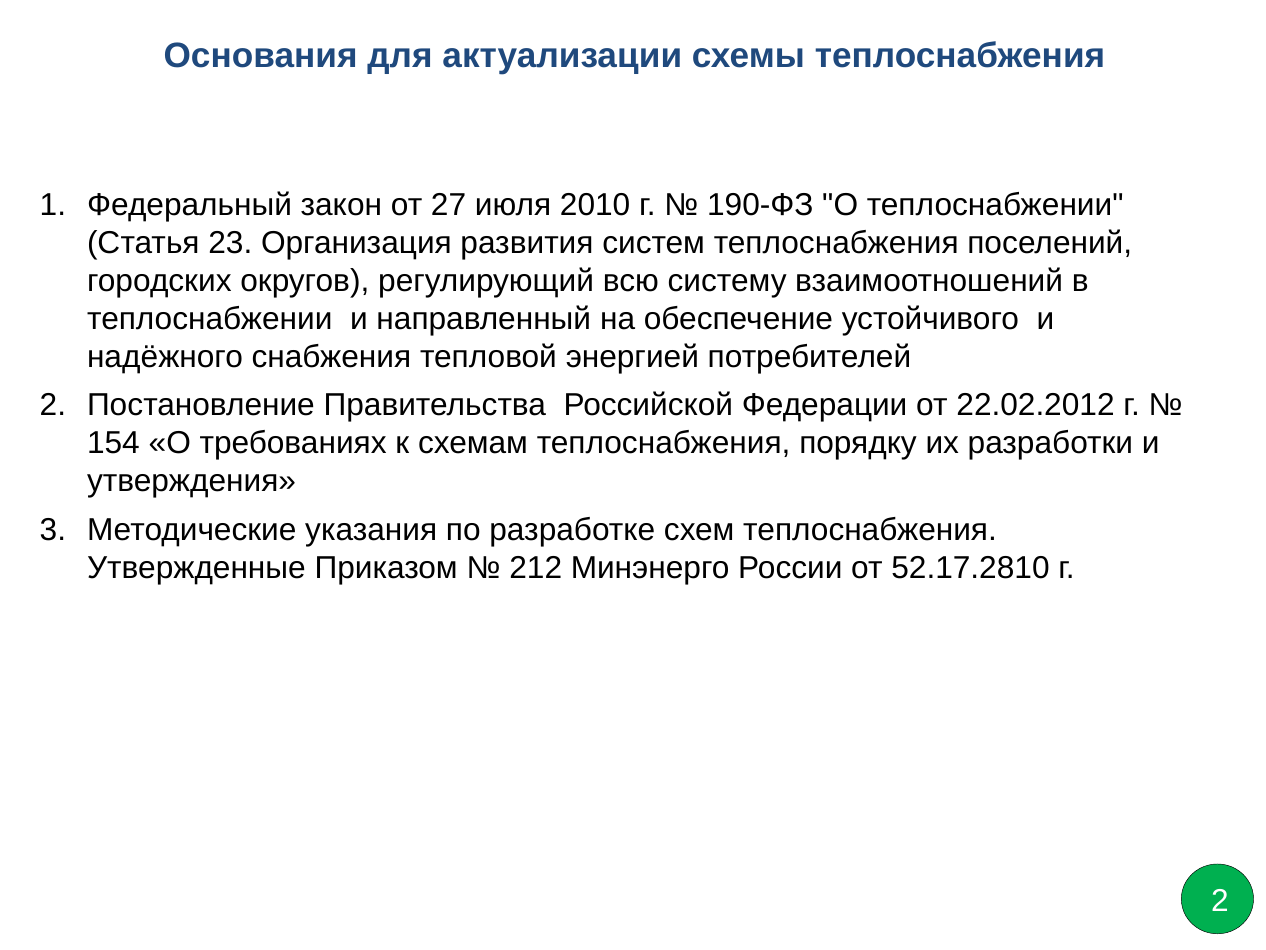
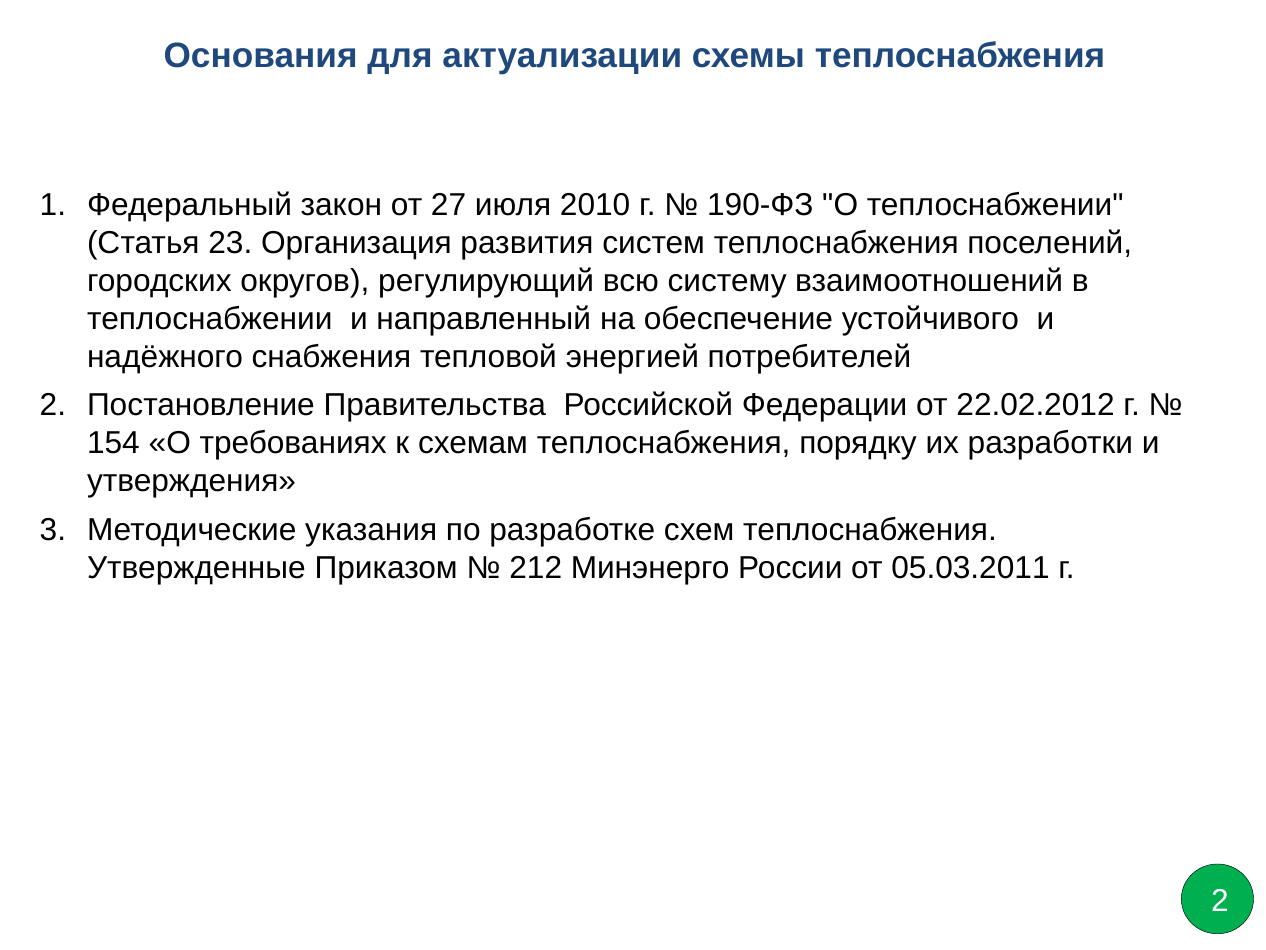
52.17.2810: 52.17.2810 -> 05.03.2011
